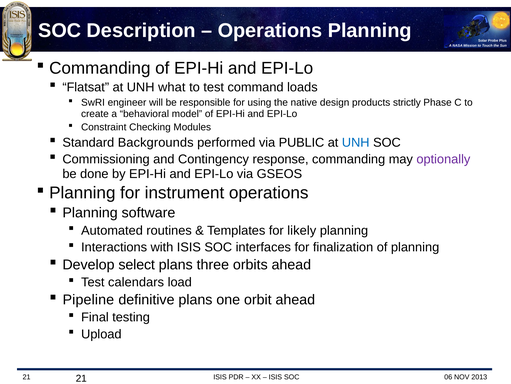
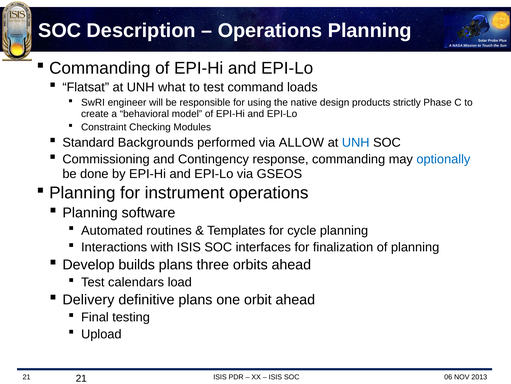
PUBLIC: PUBLIC -> ALLOW
optionally colour: purple -> blue
likely: likely -> cycle
select: select -> builds
Pipeline: Pipeline -> Delivery
